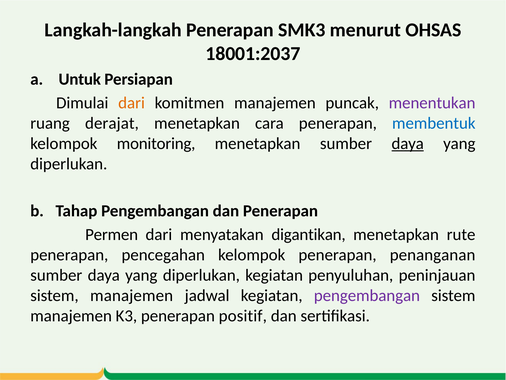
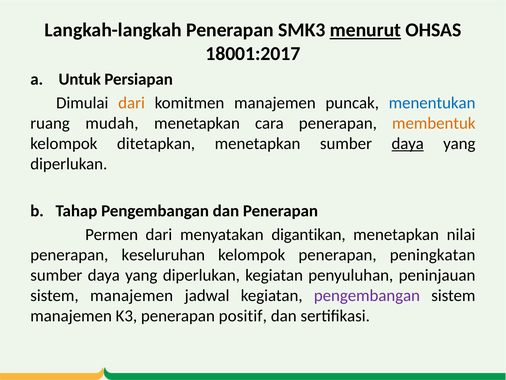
menurut underline: none -> present
18001:2037: 18001:2037 -> 18001:2017
menentukan colour: purple -> blue
derajat: derajat -> mudah
membentuk colour: blue -> orange
monitoring: monitoring -> ditetapkan
rute: rute -> nilai
pencegahan: pencegahan -> keseluruhan
penanganan: penanganan -> peningkatan
